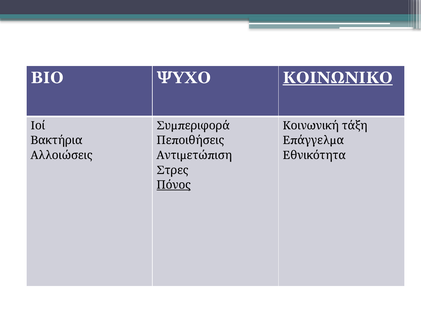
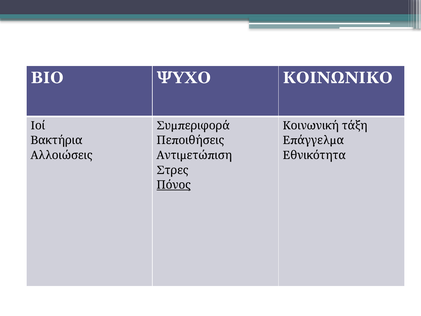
ΚΟΙΝΩΝΙΚΟ underline: present -> none
